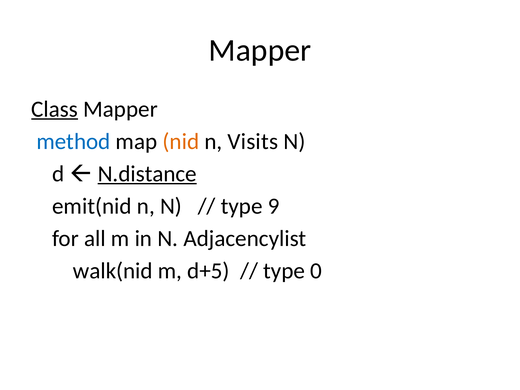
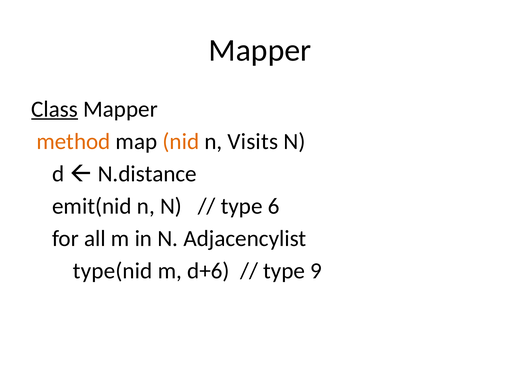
method colour: blue -> orange
N.distance underline: present -> none
9: 9 -> 6
walk(nid: walk(nid -> type(nid
d+5: d+5 -> d+6
0: 0 -> 9
